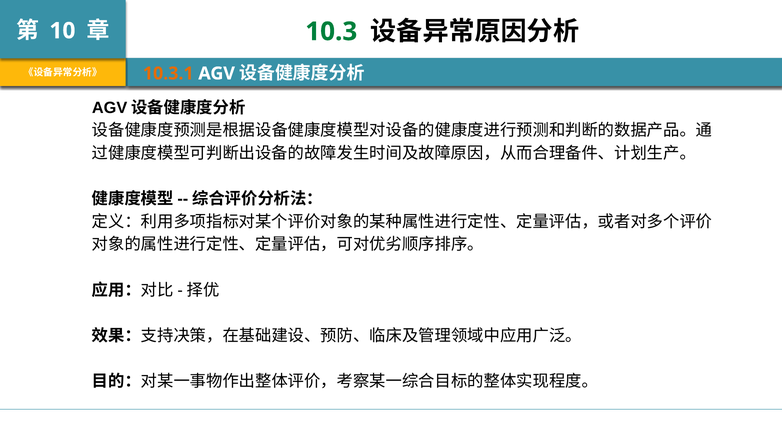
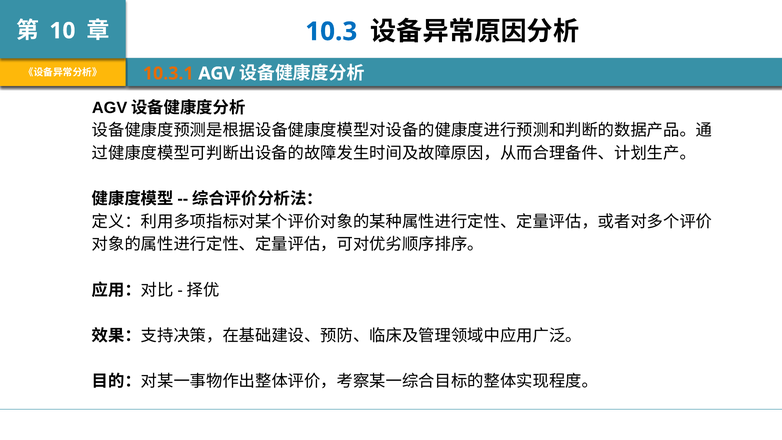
10.3 colour: green -> blue
